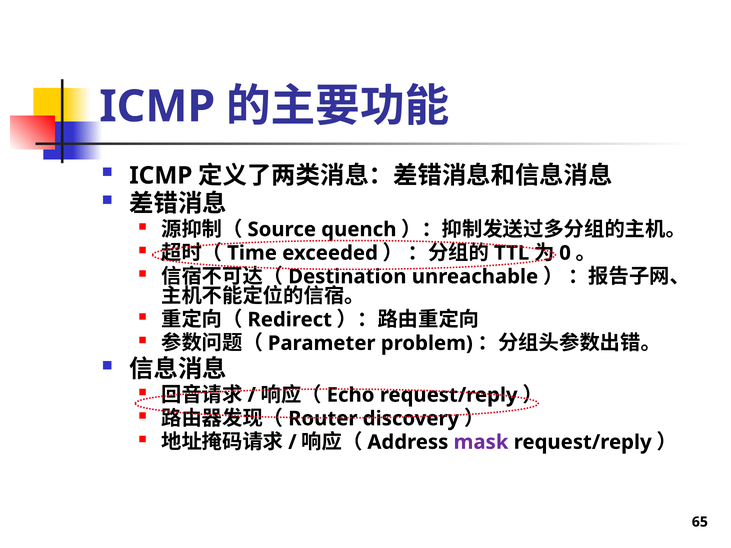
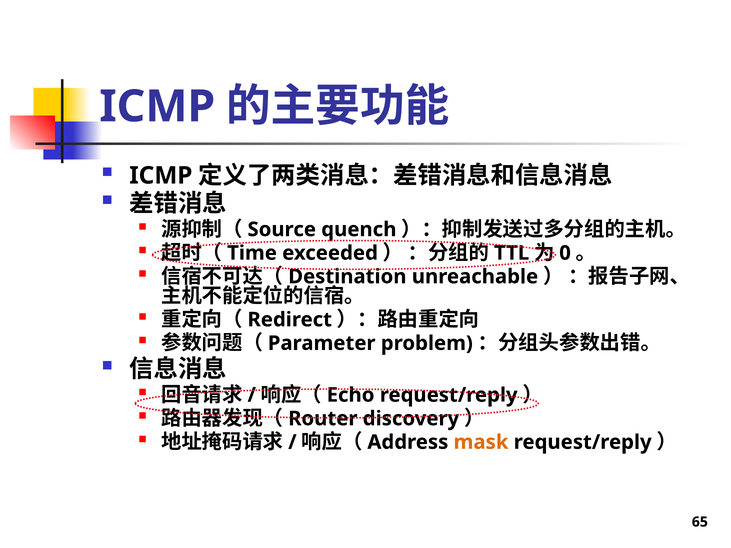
mask colour: purple -> orange
